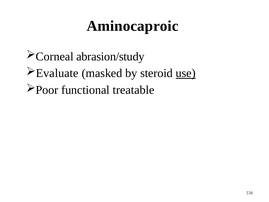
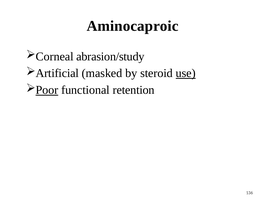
Evaluate: Evaluate -> Artificial
Poor underline: none -> present
treatable: treatable -> retention
